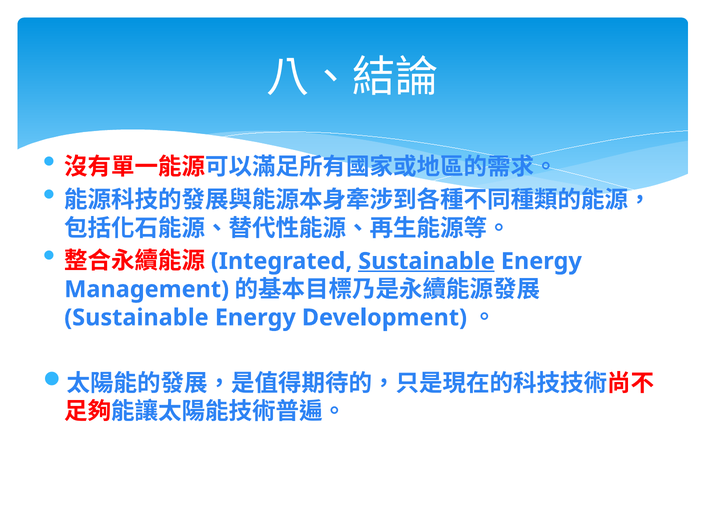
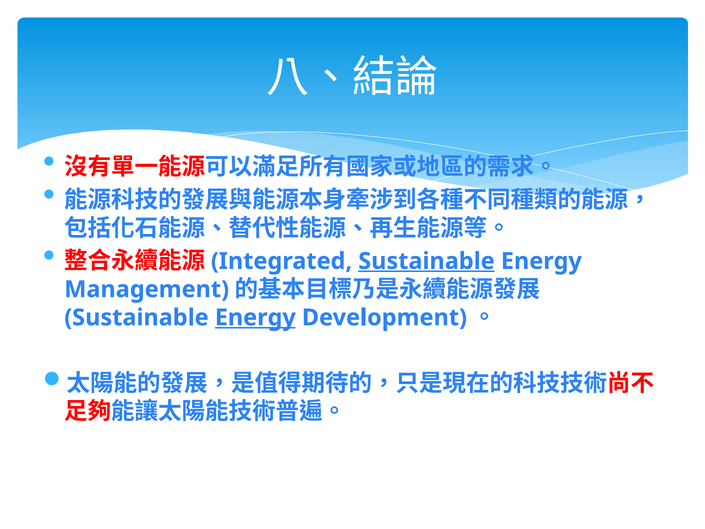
Energy at (255, 317) underline: none -> present
